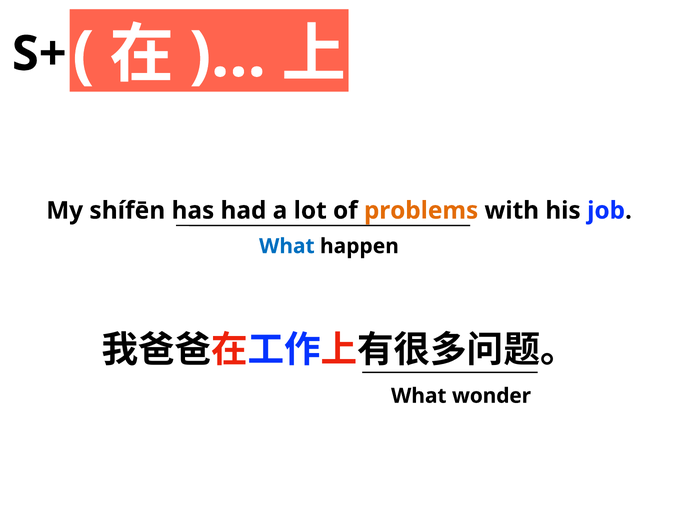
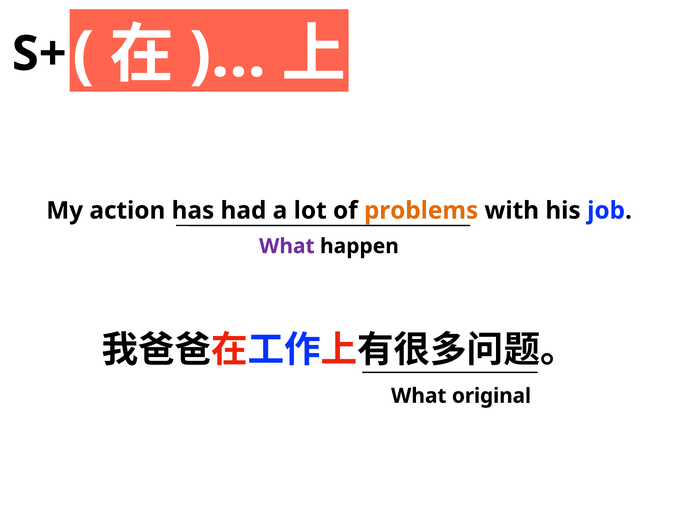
shífēn: shífēn -> action
What at (287, 246) colour: blue -> purple
wonder: wonder -> original
